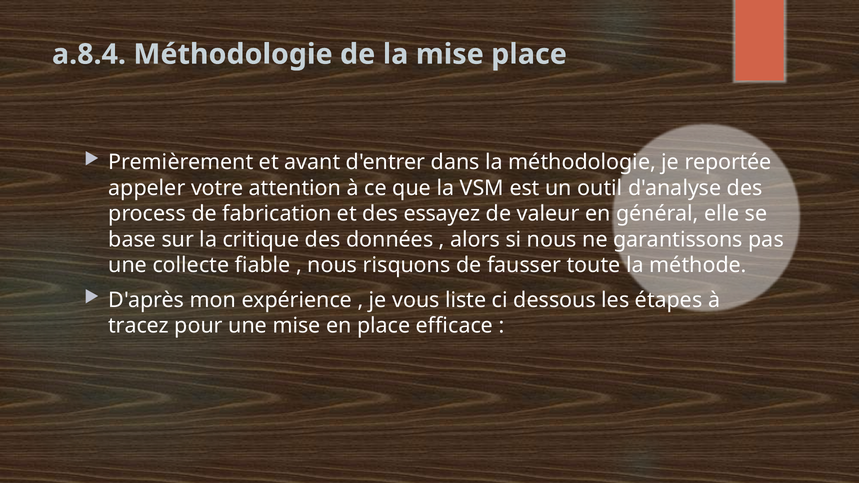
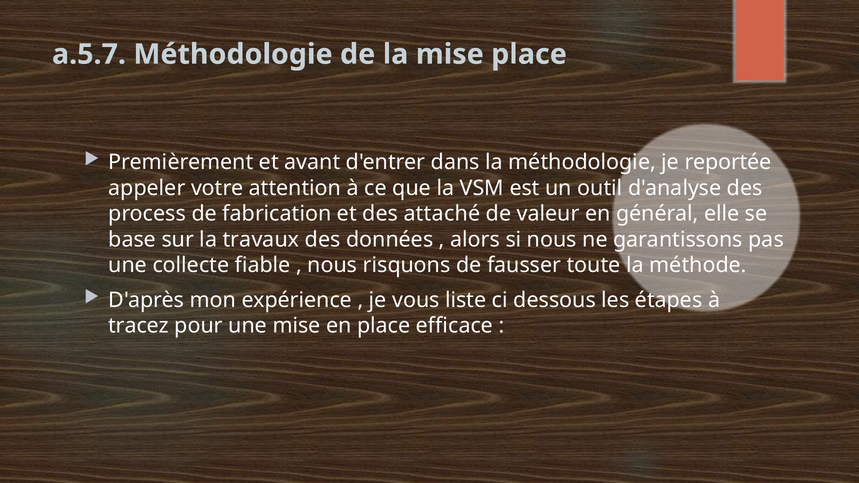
a.8.4: a.8.4 -> a.5.7
essayez: essayez -> attaché
critique: critique -> travaux
